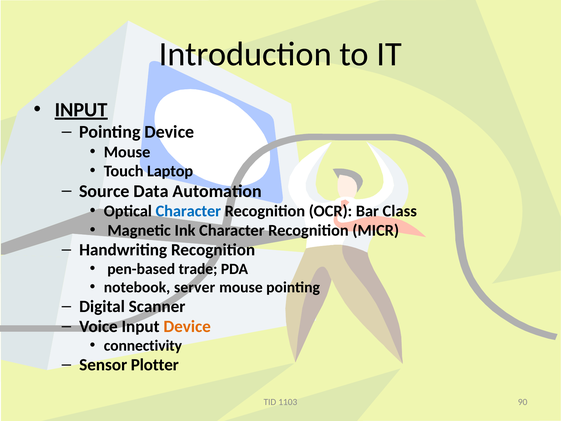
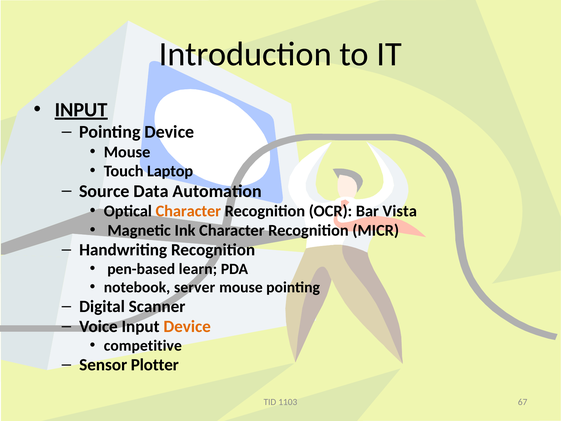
Character at (188, 211) colour: blue -> orange
Class: Class -> Vista
trade: trade -> learn
connectivity: connectivity -> competitive
90: 90 -> 67
